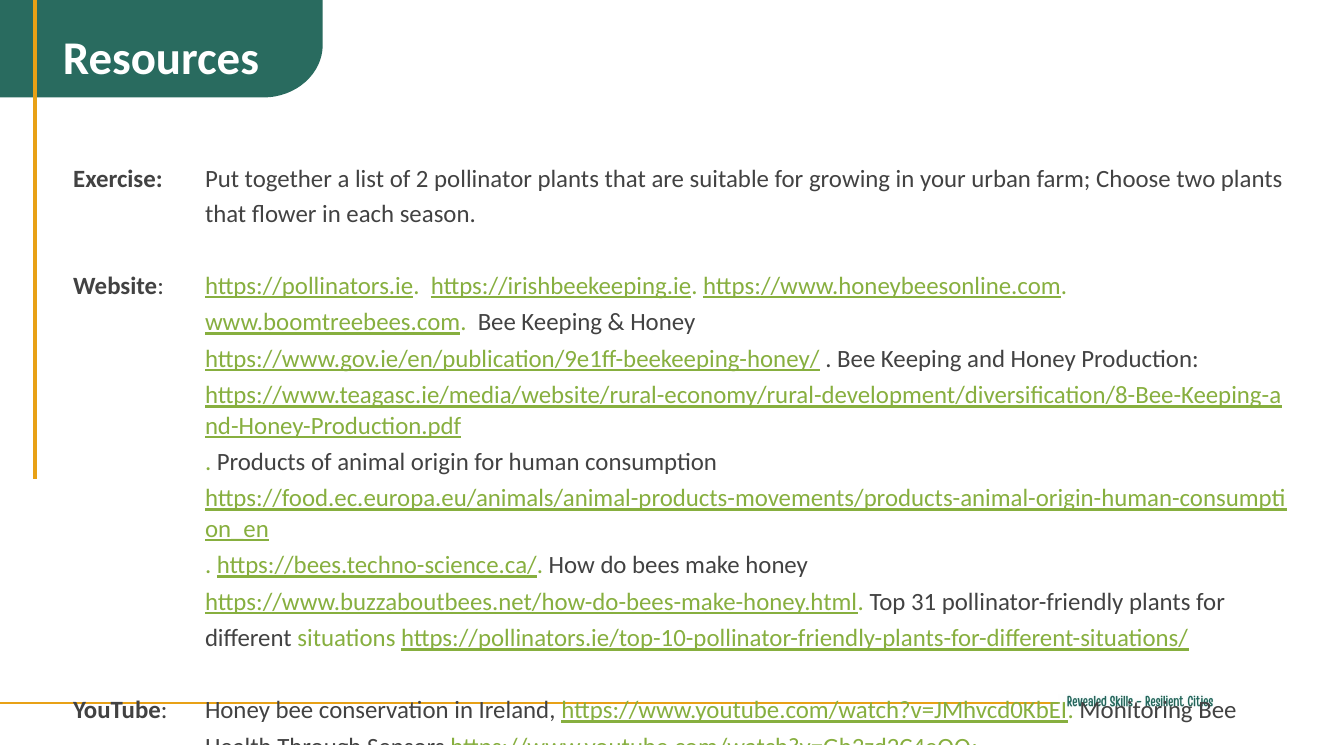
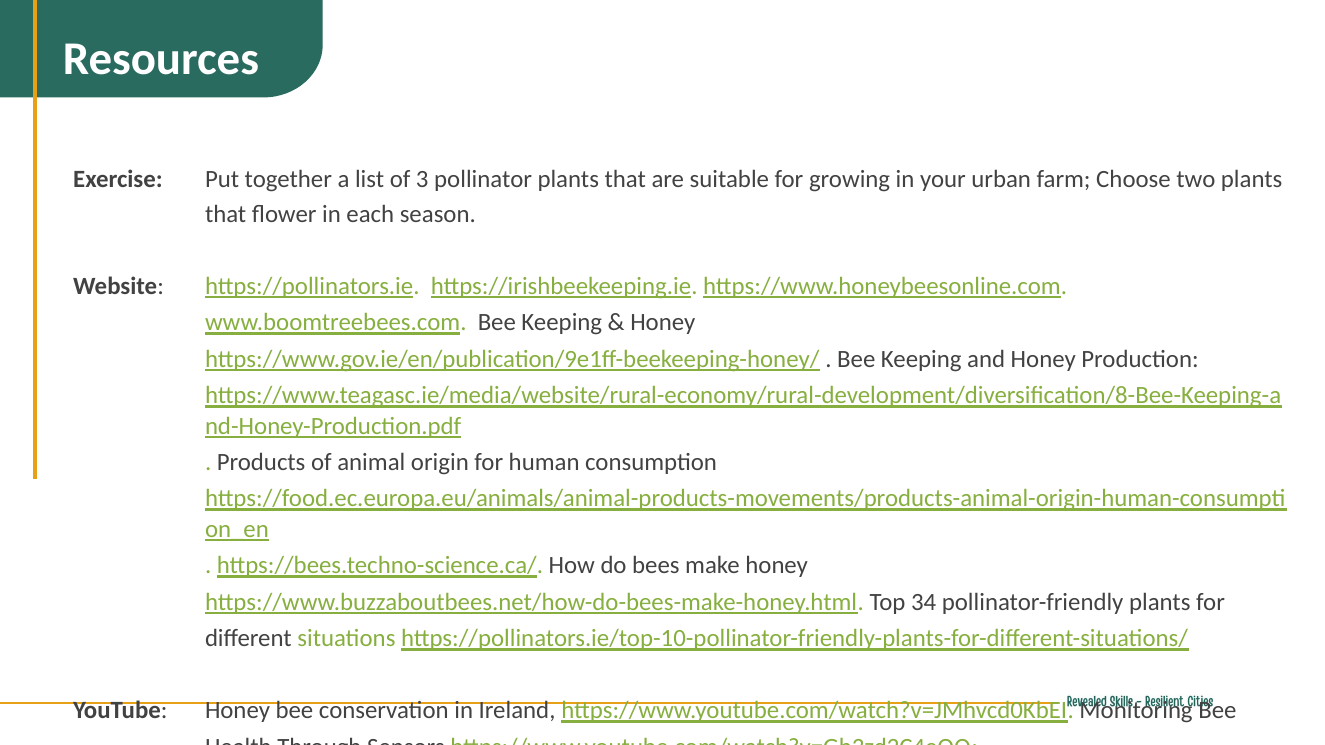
2: 2 -> 3
31: 31 -> 34
